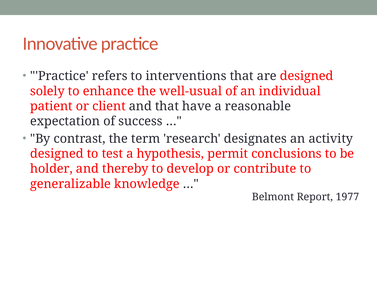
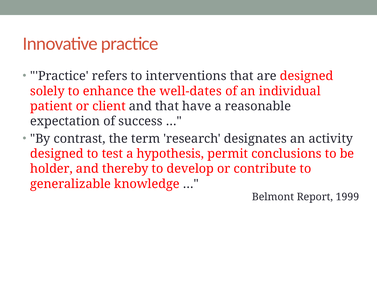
well-usual: well-usual -> well-dates
1977: 1977 -> 1999
